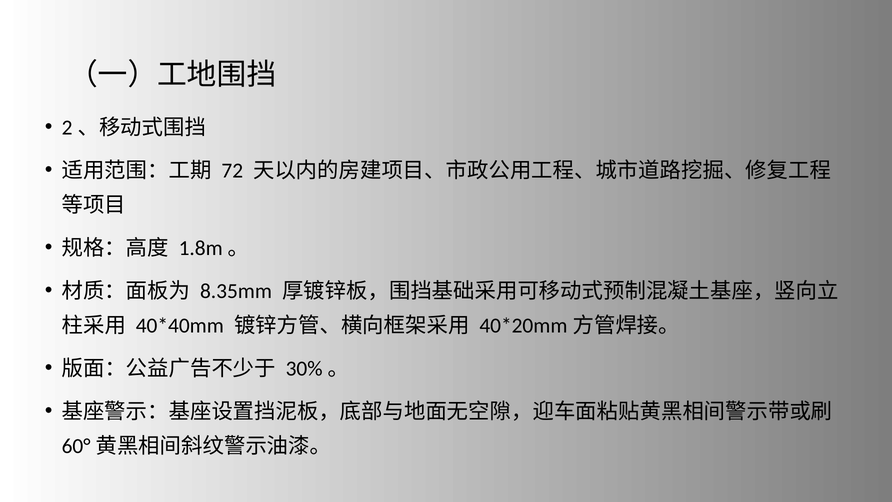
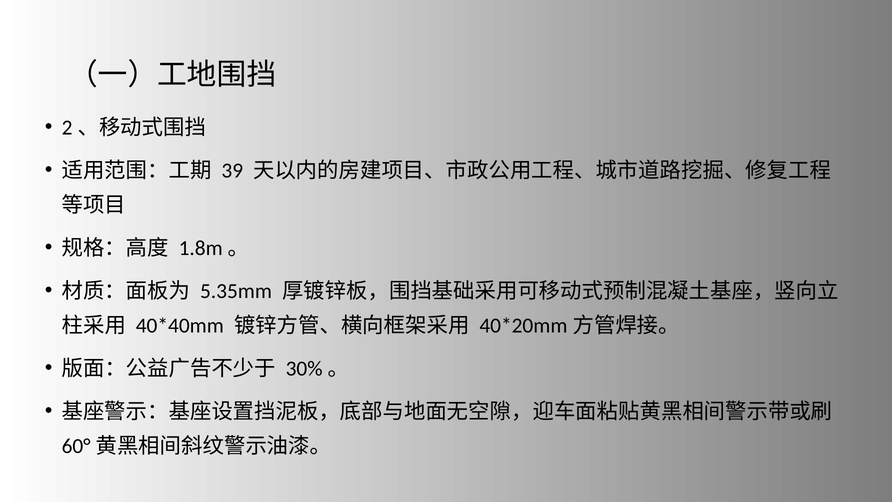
72: 72 -> 39
8.35mm: 8.35mm -> 5.35mm
